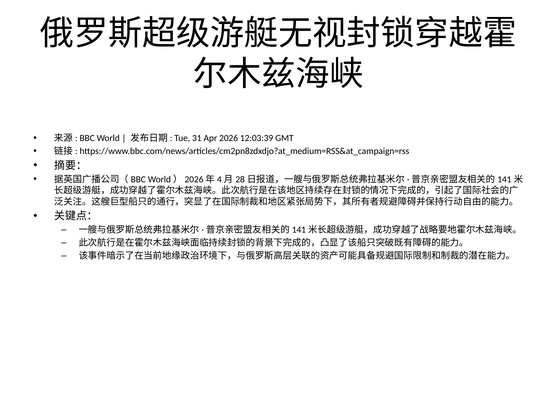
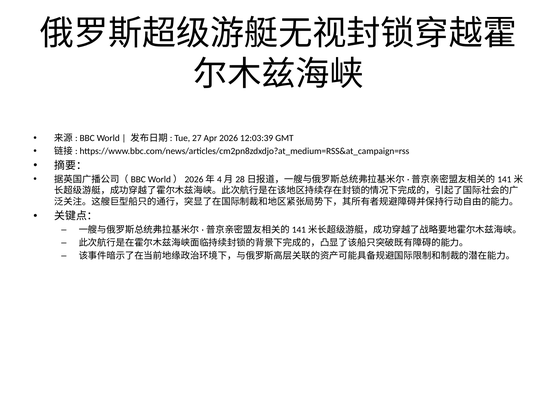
31: 31 -> 27
